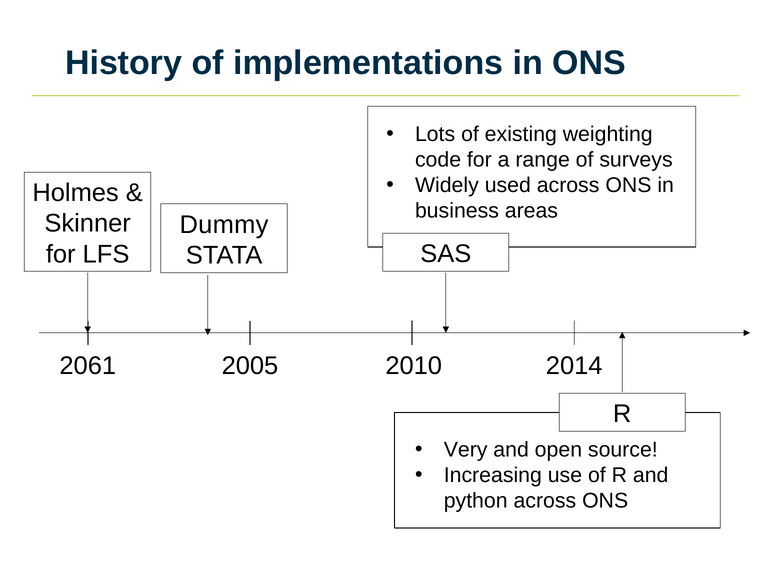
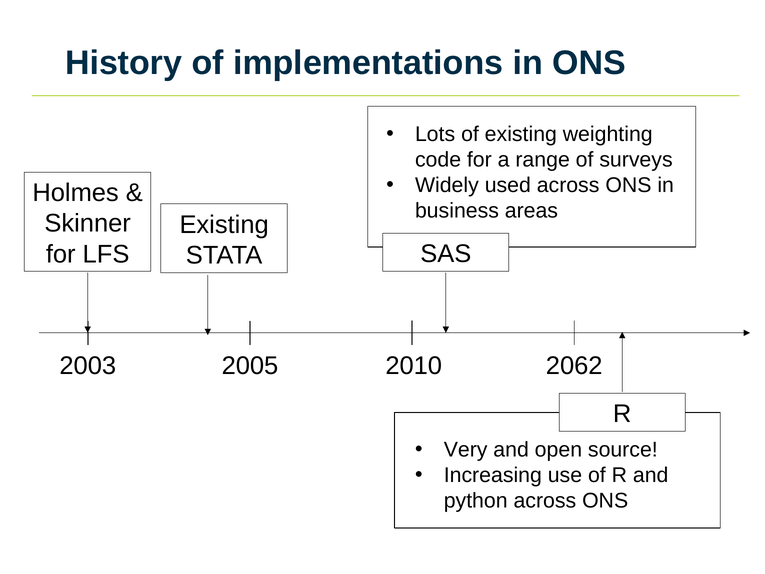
Dummy at (224, 225): Dummy -> Existing
2061: 2061 -> 2003
2014: 2014 -> 2062
